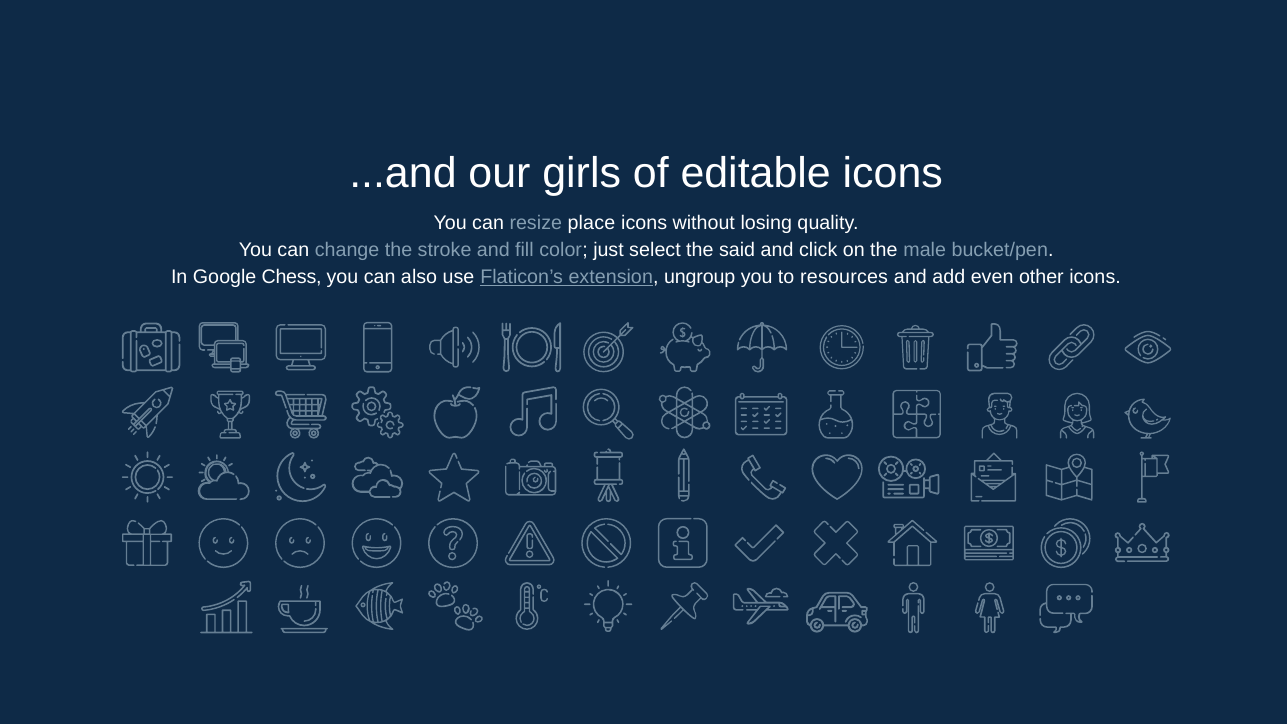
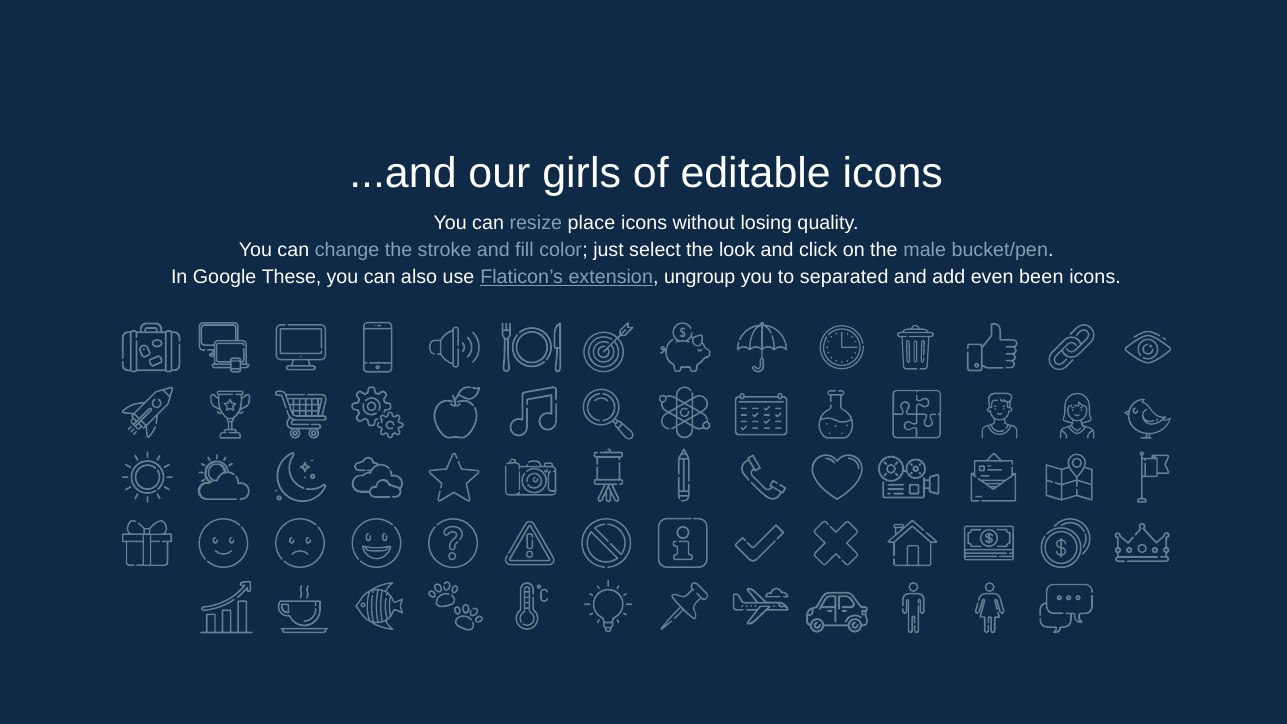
said: said -> look
Chess: Chess -> These
resources: resources -> separated
other: other -> been
